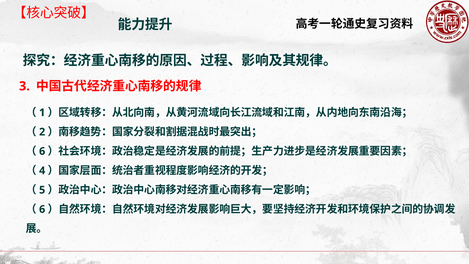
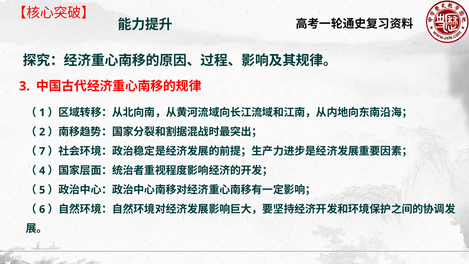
6 at (42, 151): 6 -> 7
